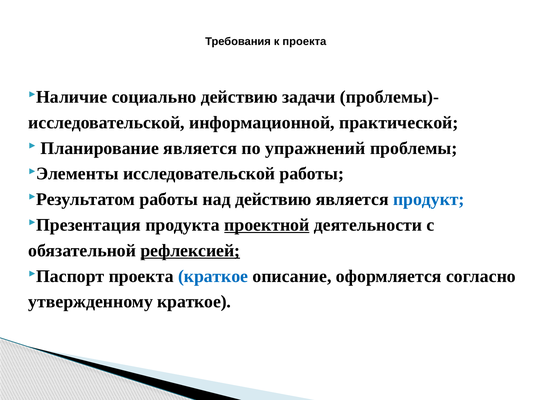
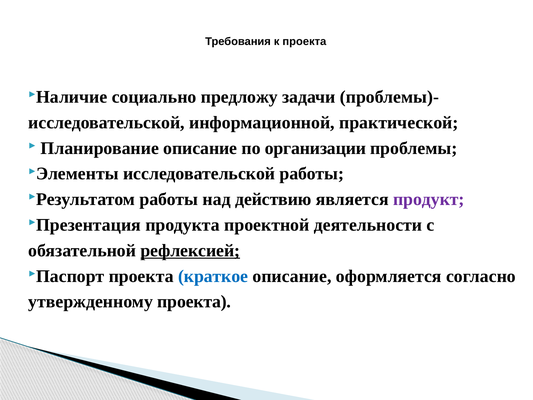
социально действию: действию -> предложу
Планирование является: является -> описание
упражнений: упражнений -> организации
продукт colour: blue -> purple
проектной underline: present -> none
утвержденному краткое: краткое -> проекта
